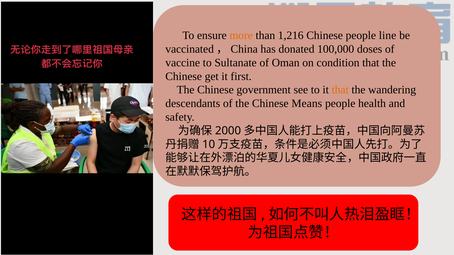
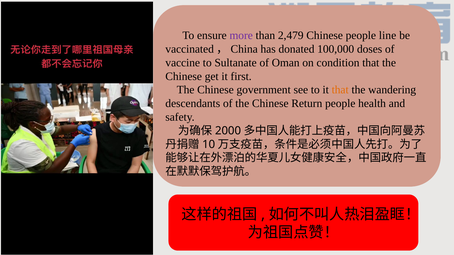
more colour: orange -> purple
1,216: 1,216 -> 2,479
Means: Means -> Return
